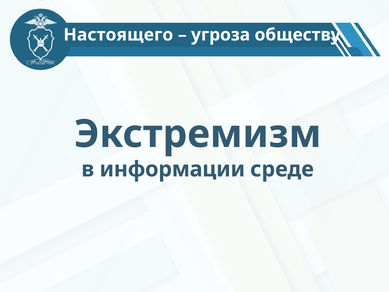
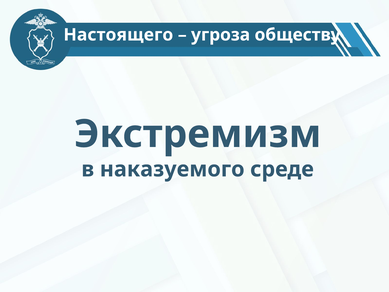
информации: информации -> наказуемого
